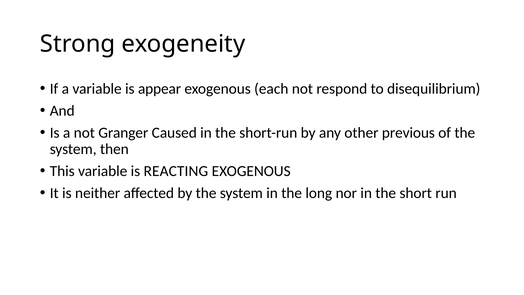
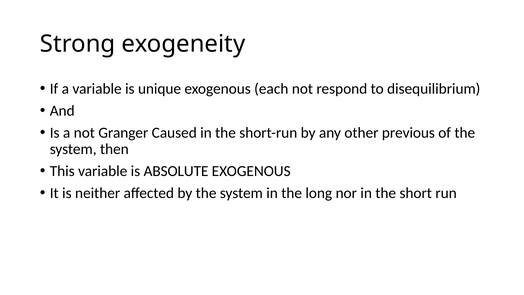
appear: appear -> unique
REACTING: REACTING -> ABSOLUTE
